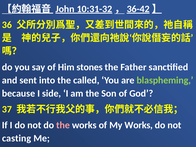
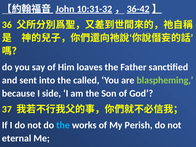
stones: stones -> loaves
the at (63, 125) colour: pink -> light blue
My Works: Works -> Perish
casting: casting -> eternal
